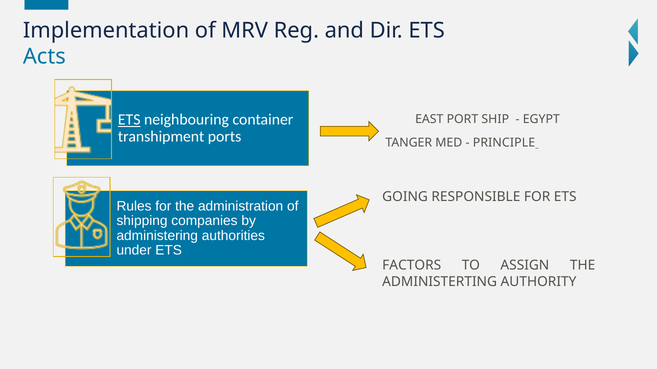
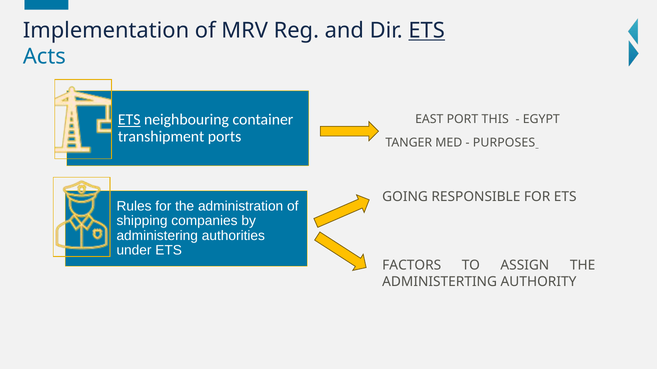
ETS at (427, 31) underline: none -> present
SHIP: SHIP -> THIS
PRINCIPLE: PRINCIPLE -> PURPOSES
